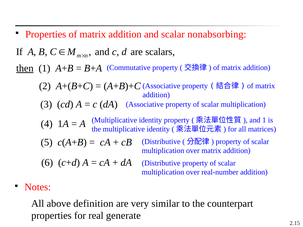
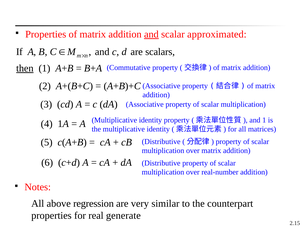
and at (151, 34) underline: none -> present
nonabsorbing: nonabsorbing -> approximated
definition: definition -> regression
